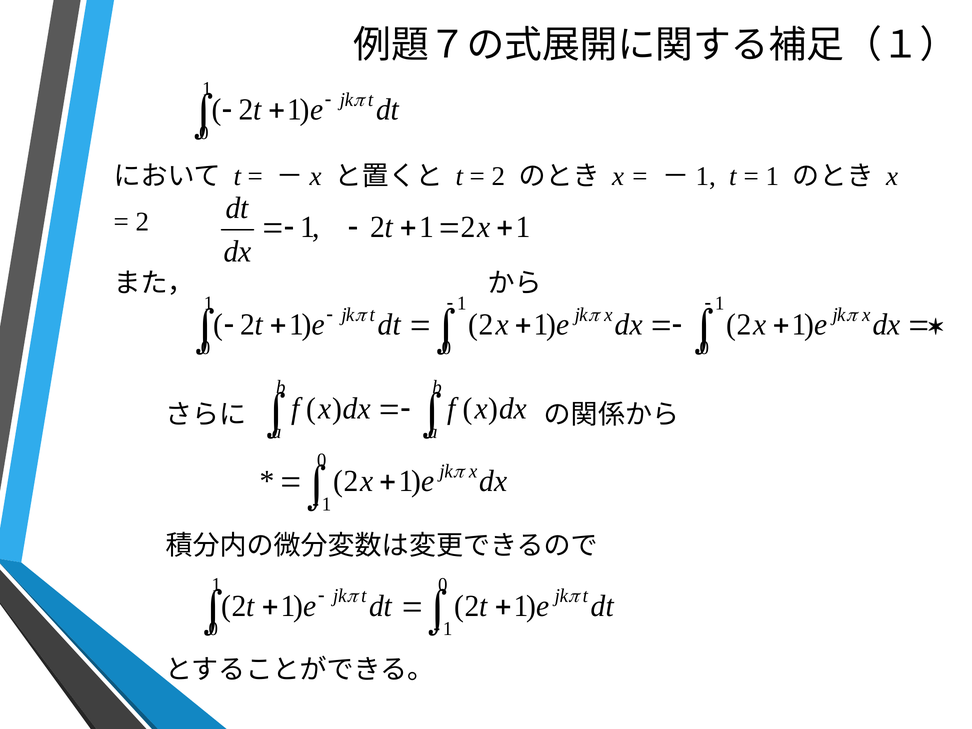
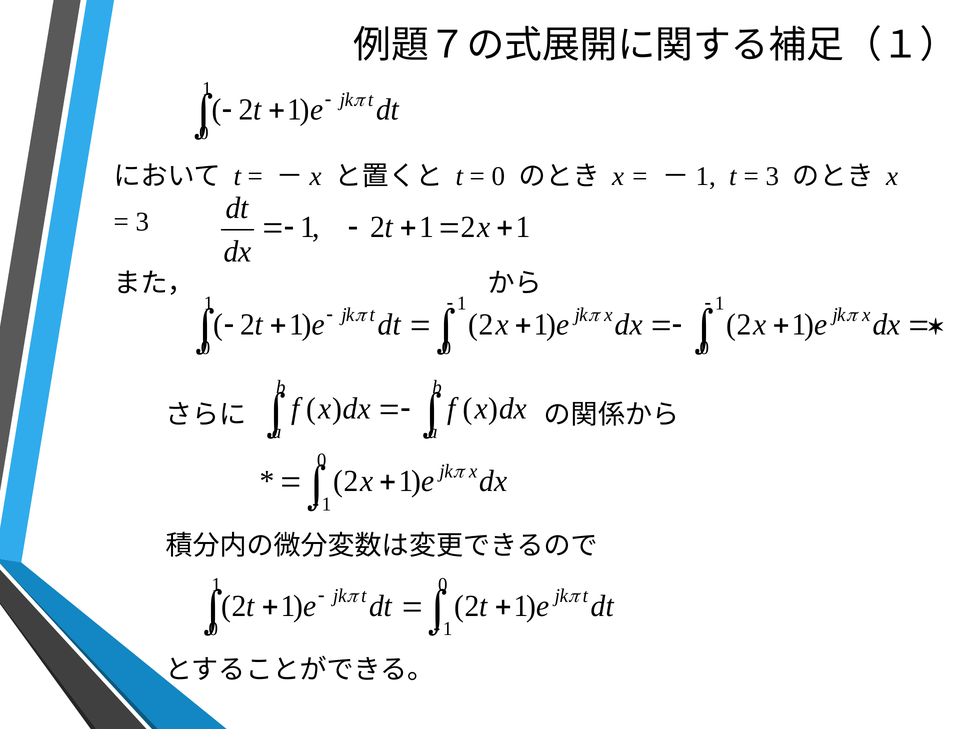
2 at (498, 177): 2 -> 0
1 at (772, 177): 1 -> 3
2 at (142, 222): 2 -> 3
